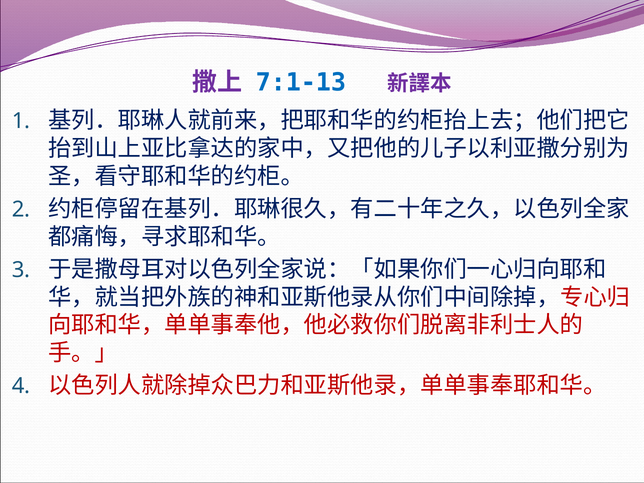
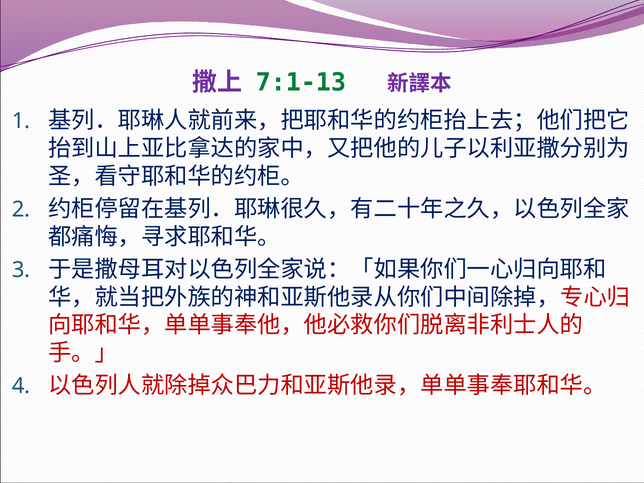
7:1-13 colour: blue -> green
